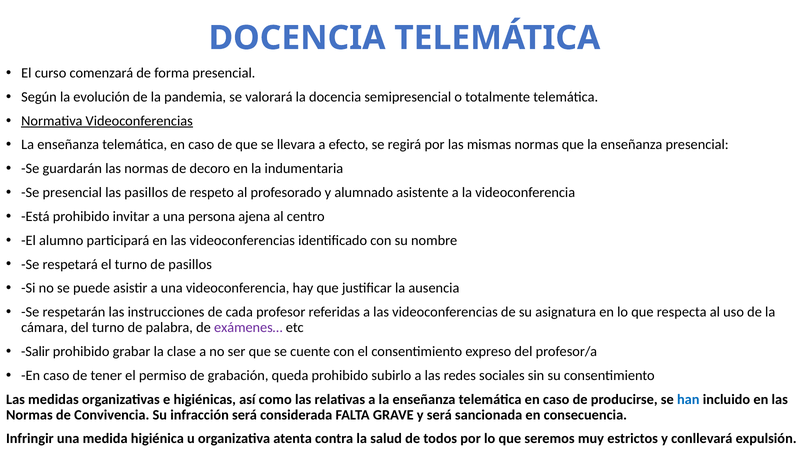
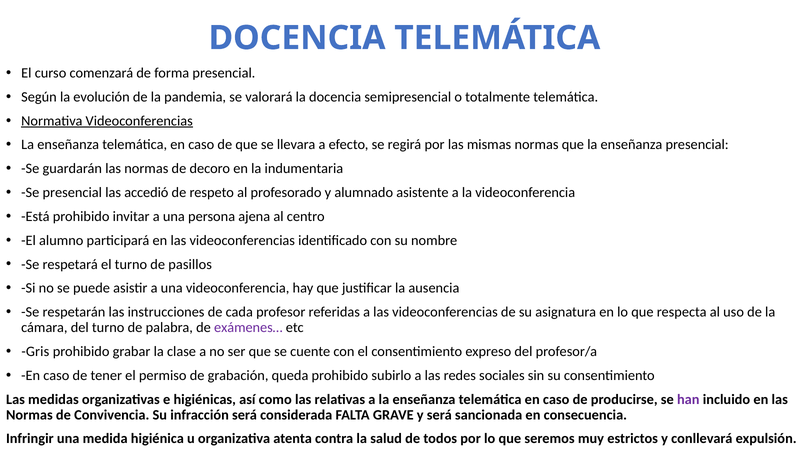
las pasillos: pasillos -> accedió
Salir: Salir -> Gris
han colour: blue -> purple
